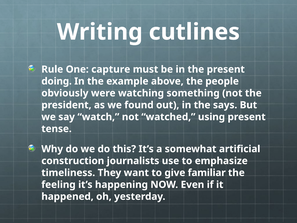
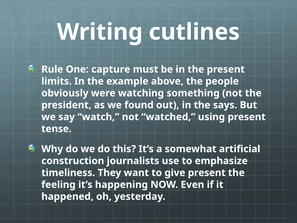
doing: doing -> limits
give familiar: familiar -> present
